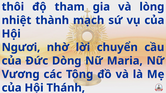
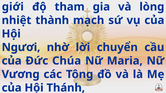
thôi: thôi -> giới
Dòng: Dòng -> Chúa
